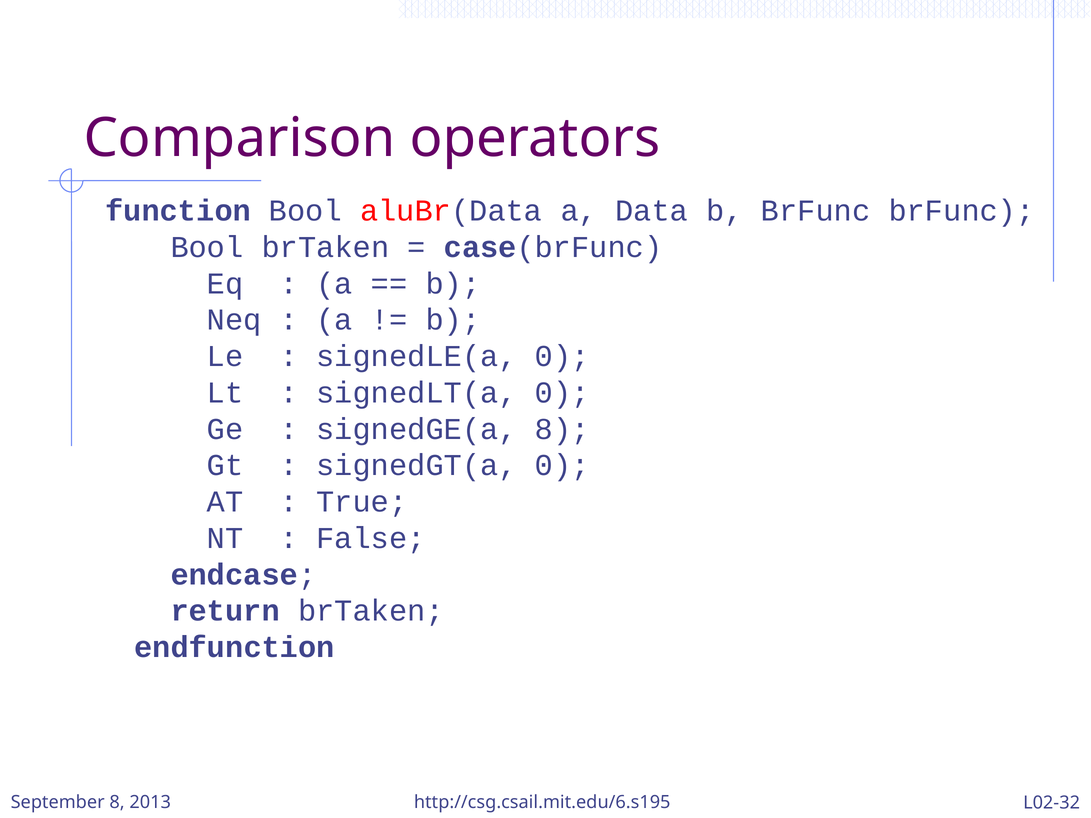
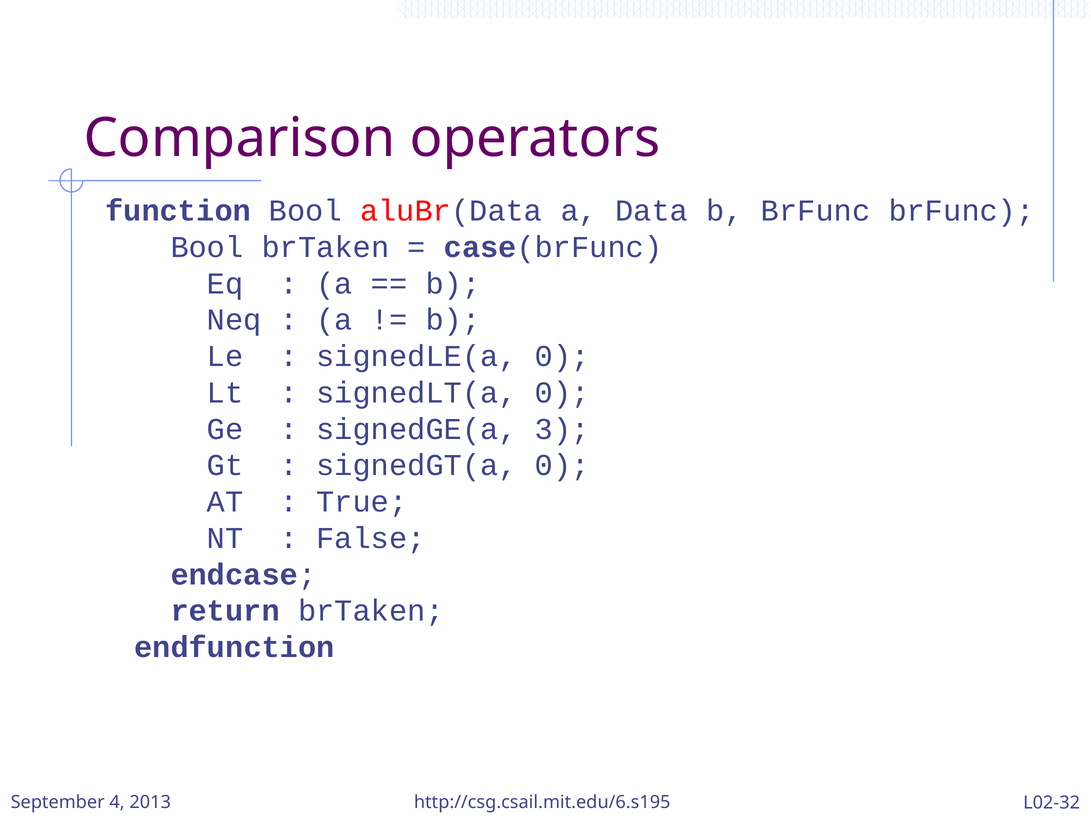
signedGE(a 8: 8 -> 3
September 8: 8 -> 4
